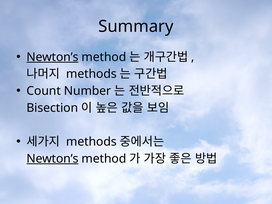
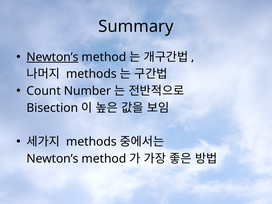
Newton’s at (53, 159) underline: present -> none
